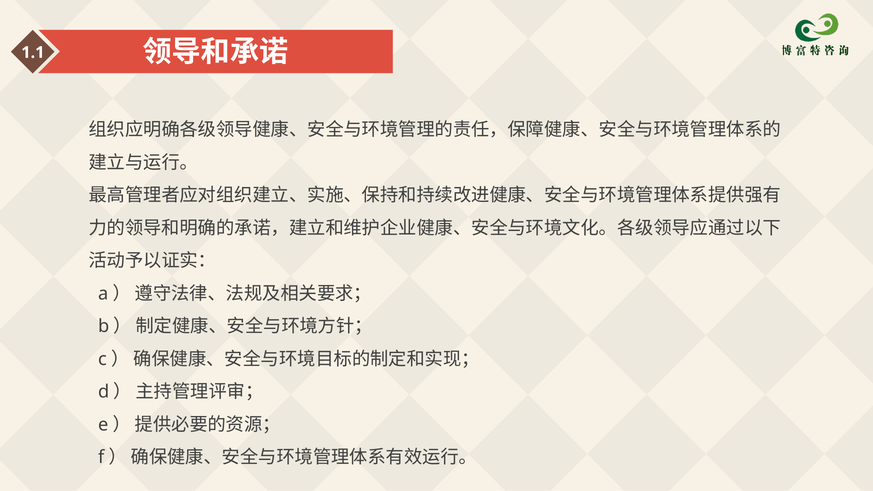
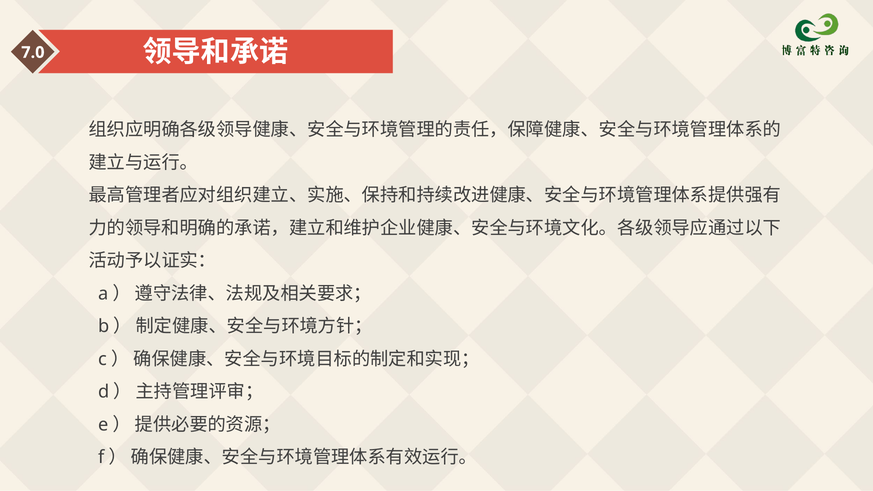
1.1: 1.1 -> 7.0
